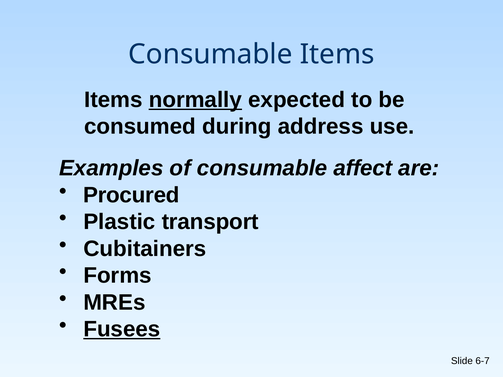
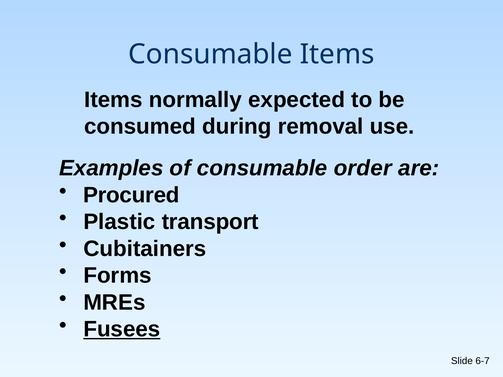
normally underline: present -> none
address: address -> removal
affect: affect -> order
